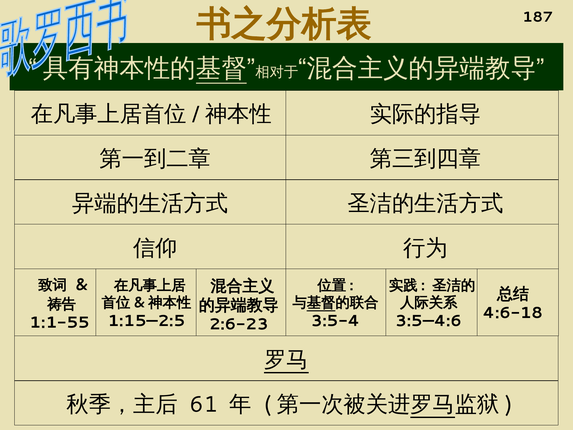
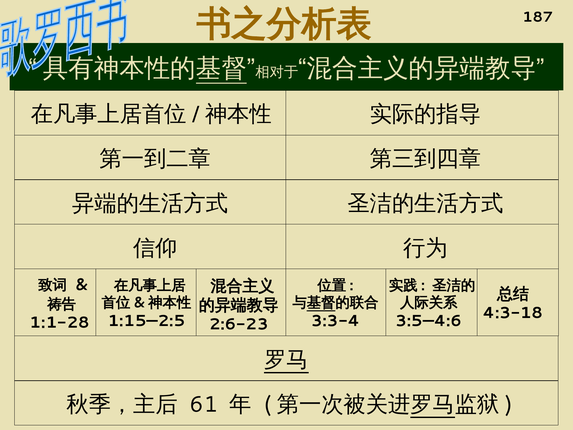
4:6-18: 4:6-18 -> 4:3-18
3:5-4: 3:5-4 -> 3:3-4
1:1-55: 1:1-55 -> 1:1-28
